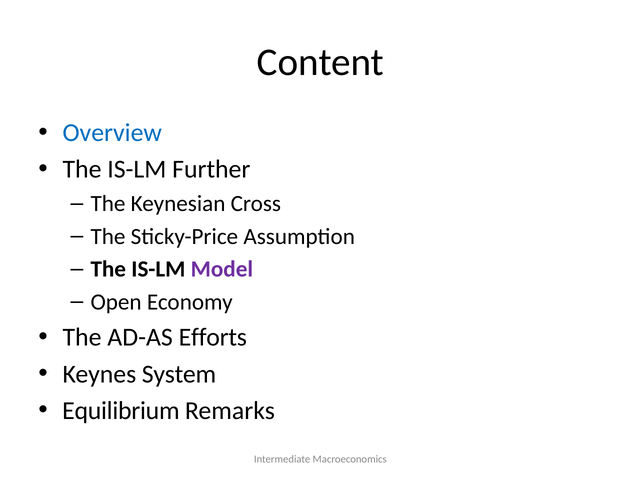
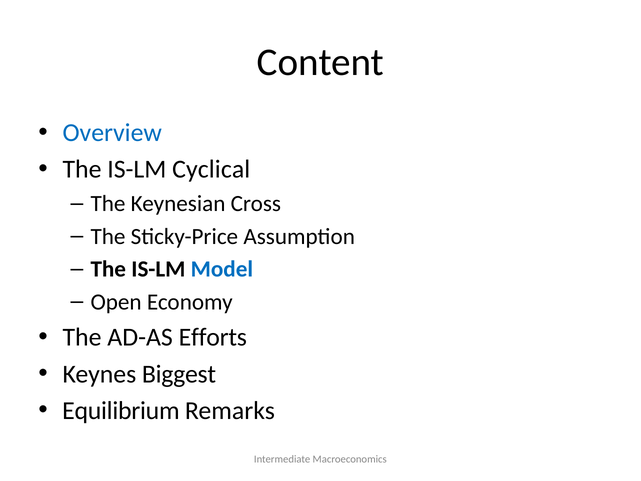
Further: Further -> Cyclical
Model colour: purple -> blue
System: System -> Biggest
